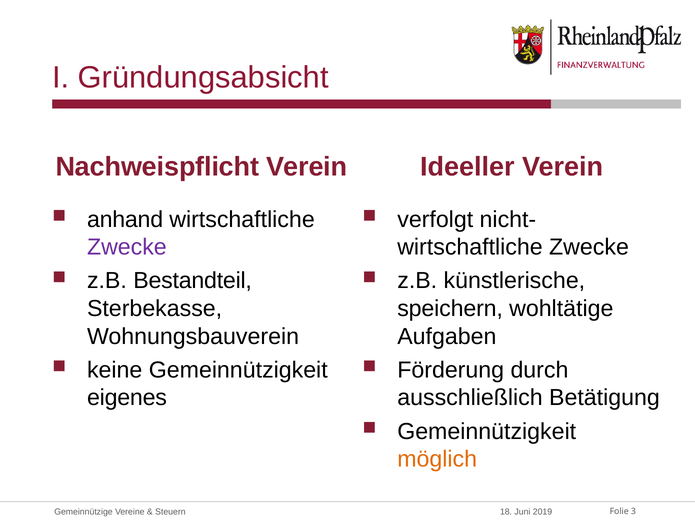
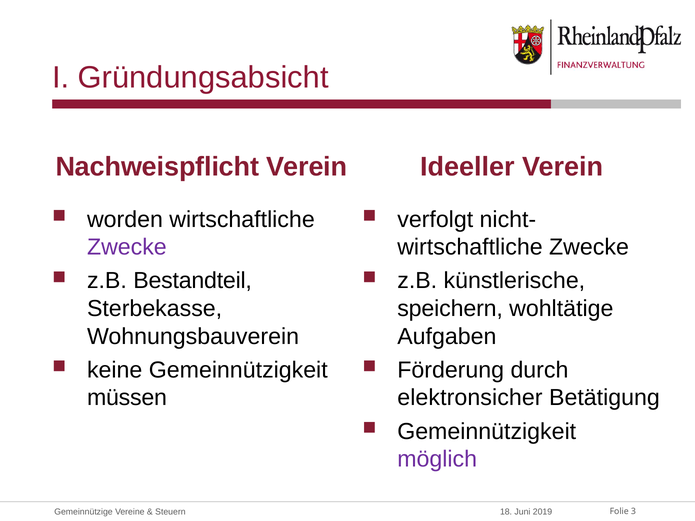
anhand: anhand -> worden
eigenes: eigenes -> müssen
ausschließlich: ausschließlich -> elektronsicher
möglich colour: orange -> purple
